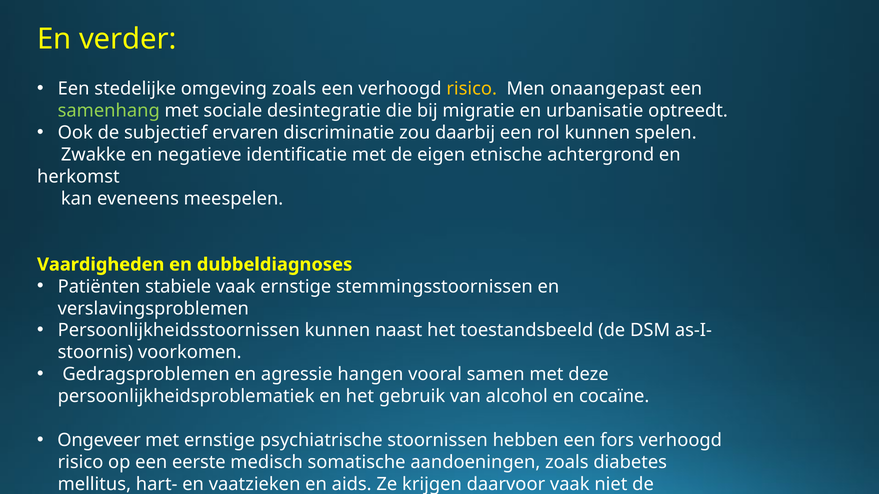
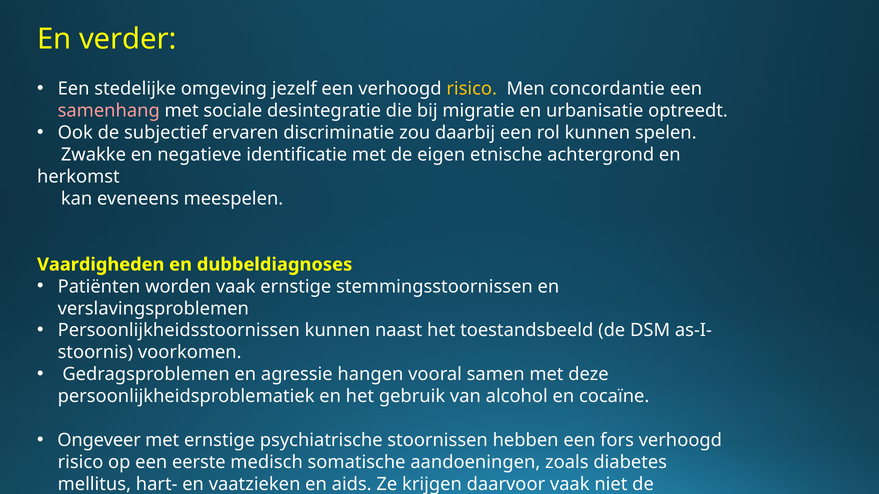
omgeving zoals: zoals -> jezelf
onaangepast: onaangepast -> concordantie
samenhang colour: light green -> pink
stabiele: stabiele -> worden
